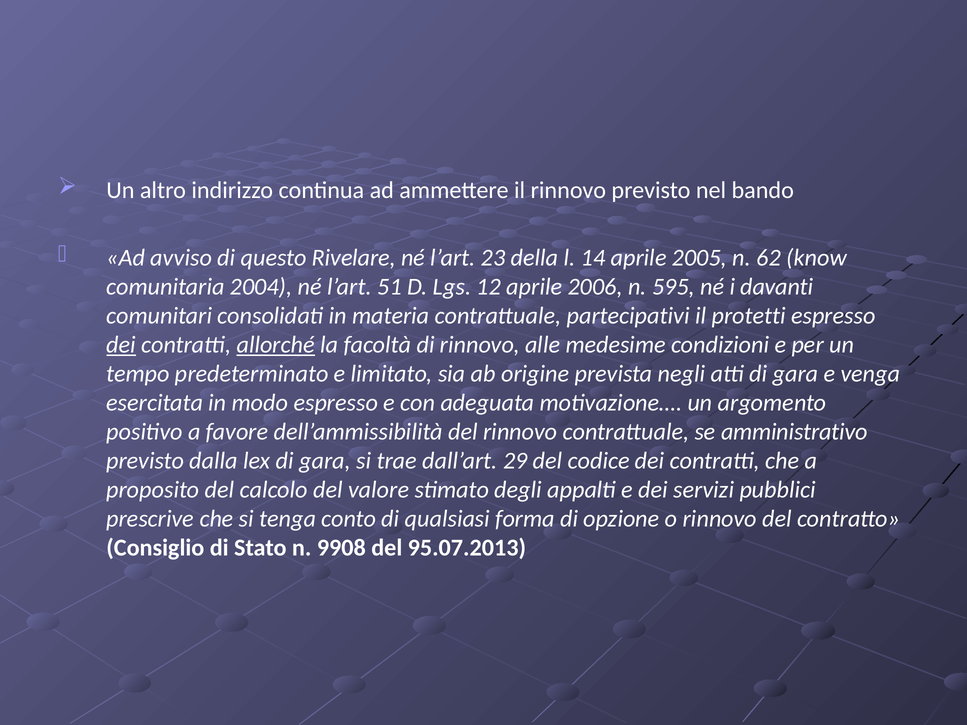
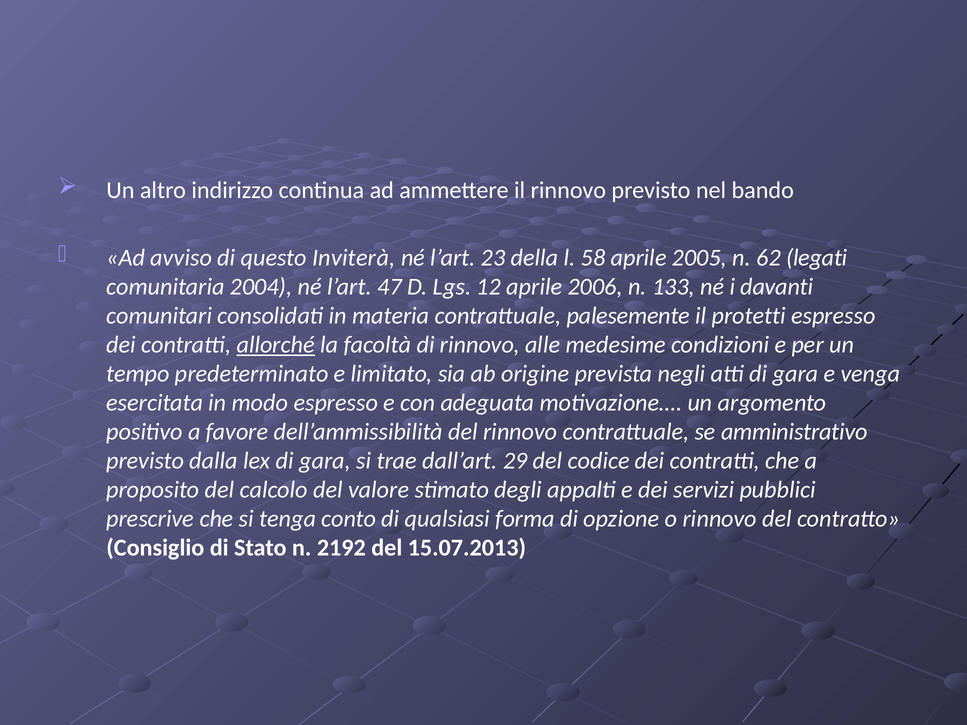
Rivelare: Rivelare -> Inviterà
14: 14 -> 58
know: know -> legati
51: 51 -> 47
595: 595 -> 133
partecipativi: partecipativi -> palesemente
dei at (121, 345) underline: present -> none
9908: 9908 -> 2192
95.07.2013: 95.07.2013 -> 15.07.2013
